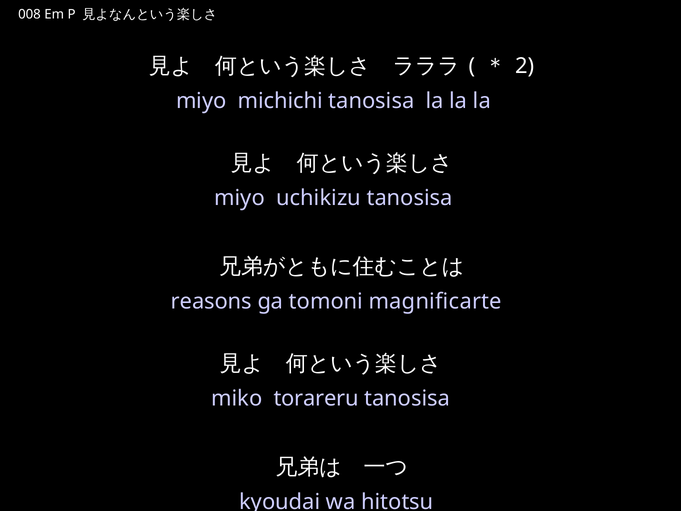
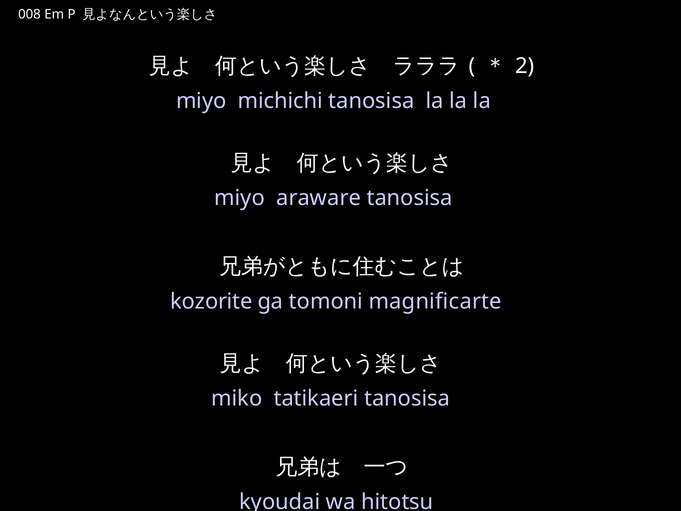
uchikizu: uchikizu -> araware
reasons: reasons -> kozorite
torareru: torareru -> tatikaeri
